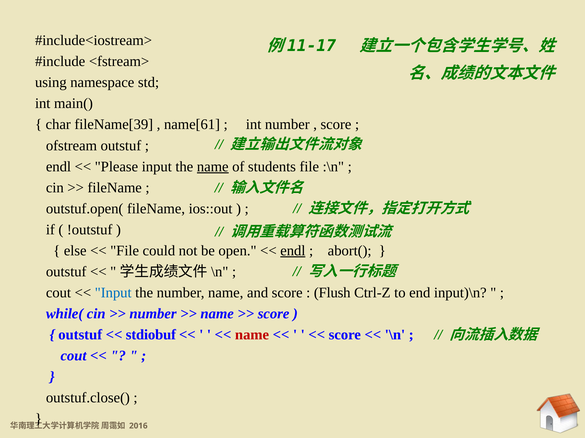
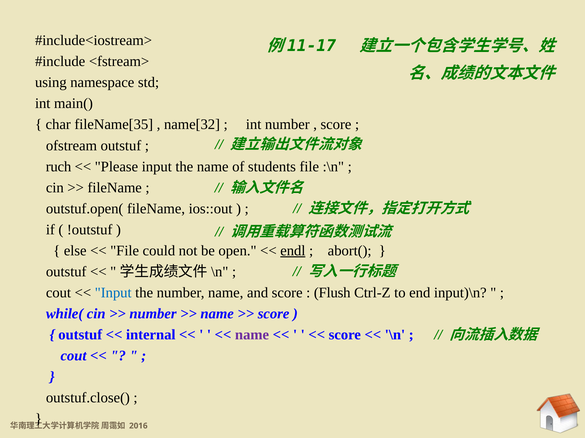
fileName[39: fileName[39 -> fileName[35
name[61: name[61 -> name[32
endl at (58, 167): endl -> ruch
name at (213, 167) underline: present -> none
stdiobuf: stdiobuf -> internal
name at (252, 335) colour: red -> purple
